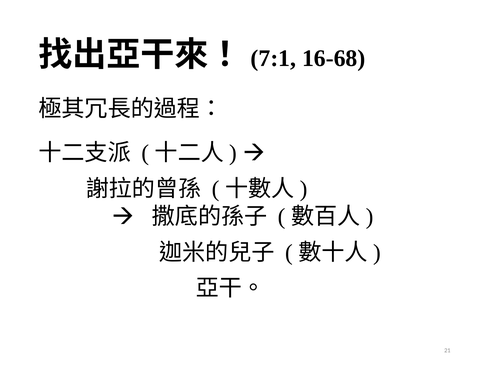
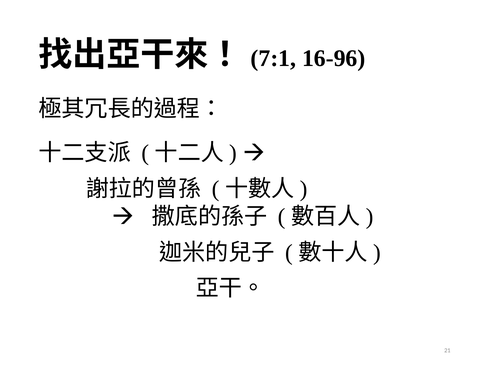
16-68: 16-68 -> 16-96
